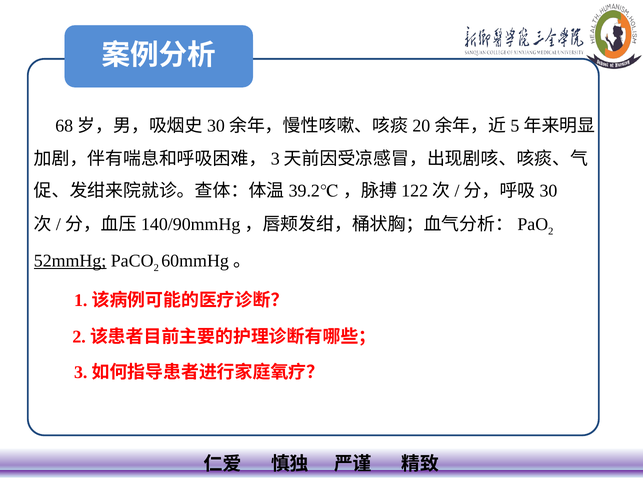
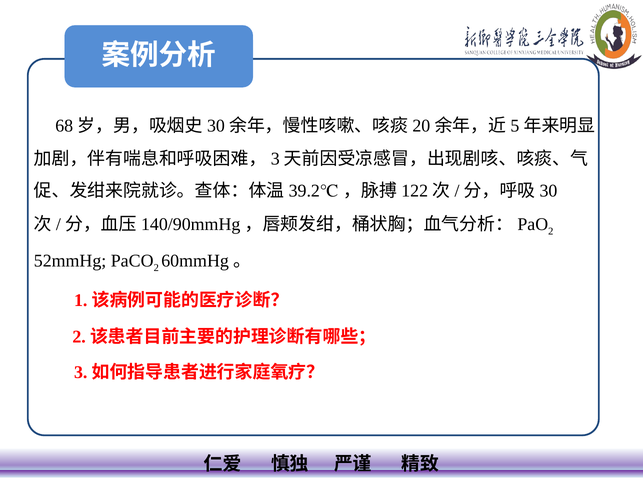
52mmHg underline: present -> none
